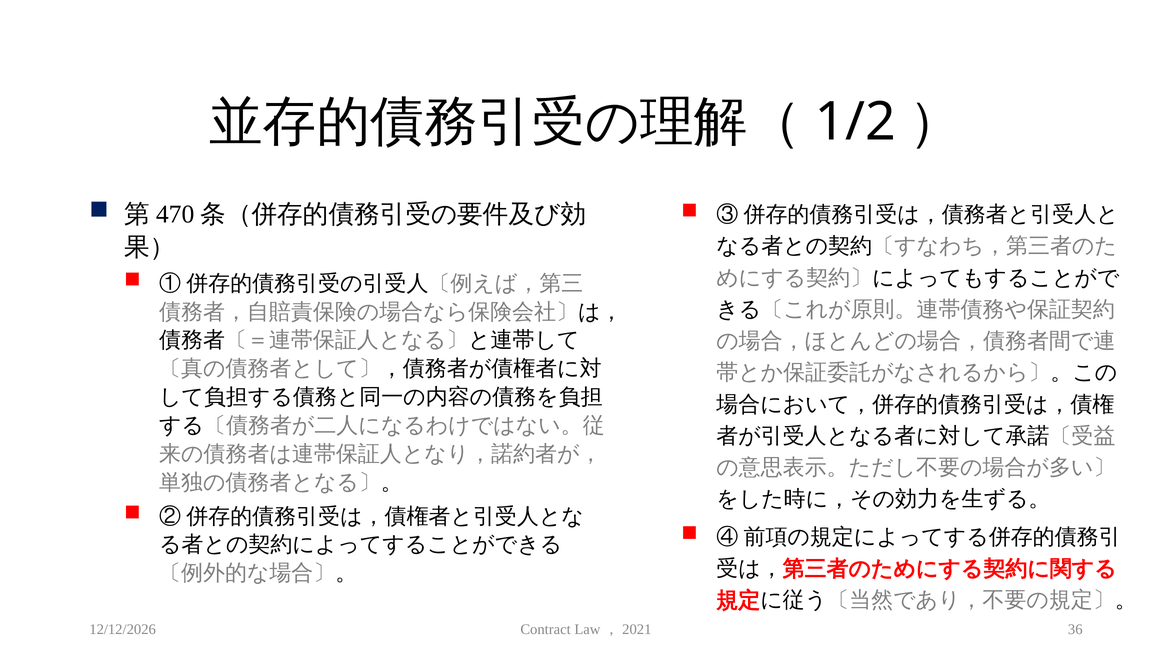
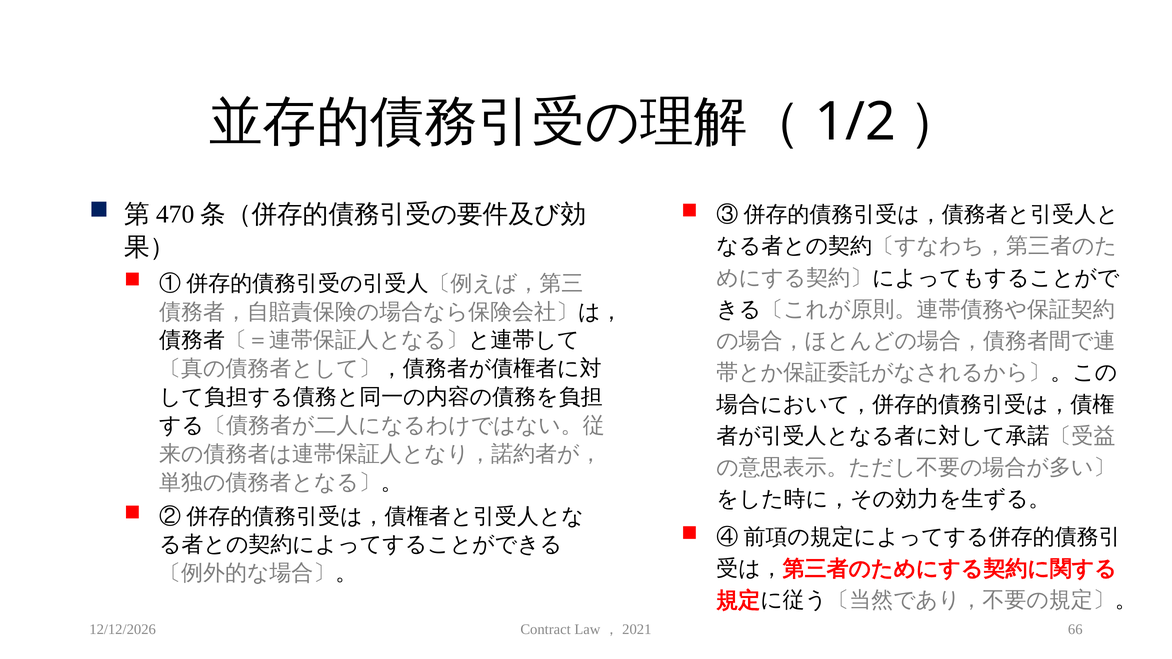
36: 36 -> 66
